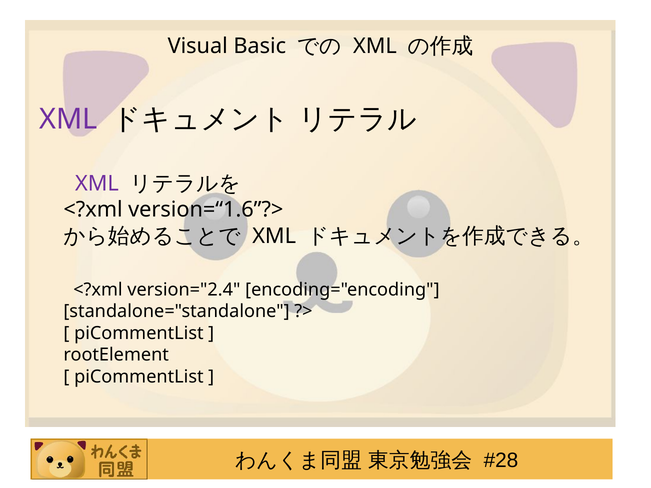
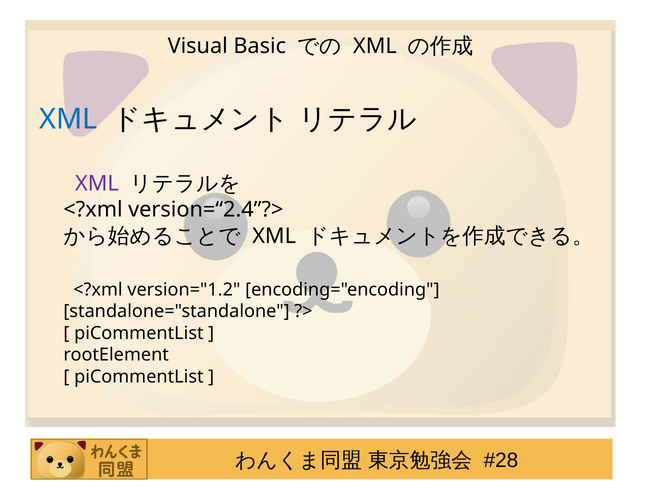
XML at (68, 119) colour: purple -> blue
version=“1.6”?>: version=“1.6”?> -> version=“2.4”?>
version="2.4: version="2.4 -> version="1.2
